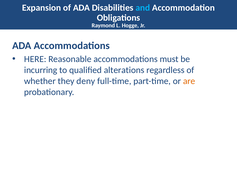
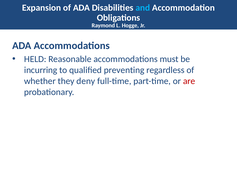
HERE: HERE -> HELD
alterations: alterations -> preventing
are colour: orange -> red
